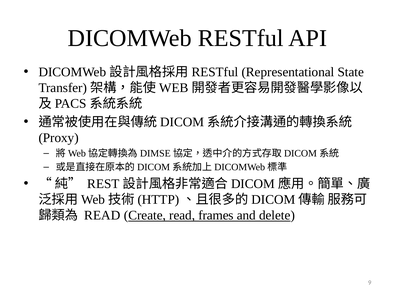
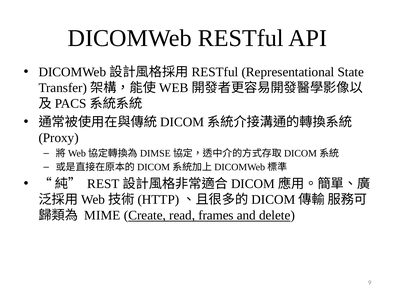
READ at (102, 216): READ -> MIME
